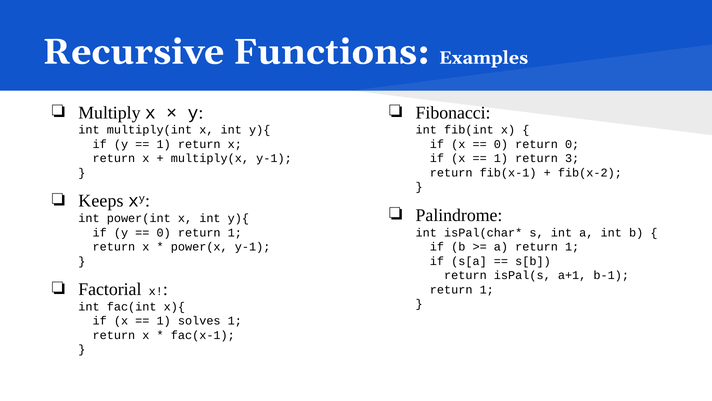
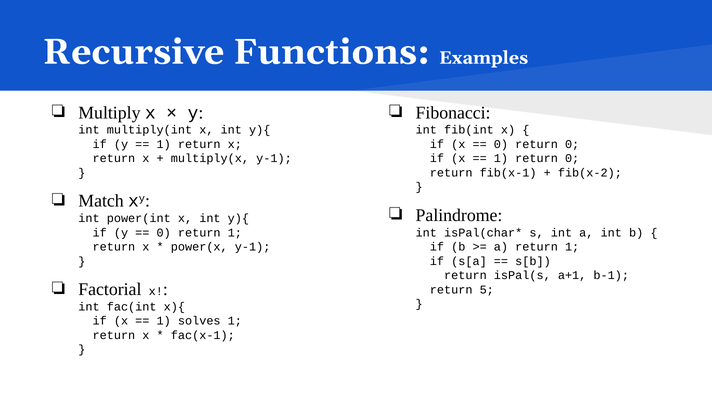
1 return 3: 3 -> 0
Keeps: Keeps -> Match
1 at (487, 289): 1 -> 5
